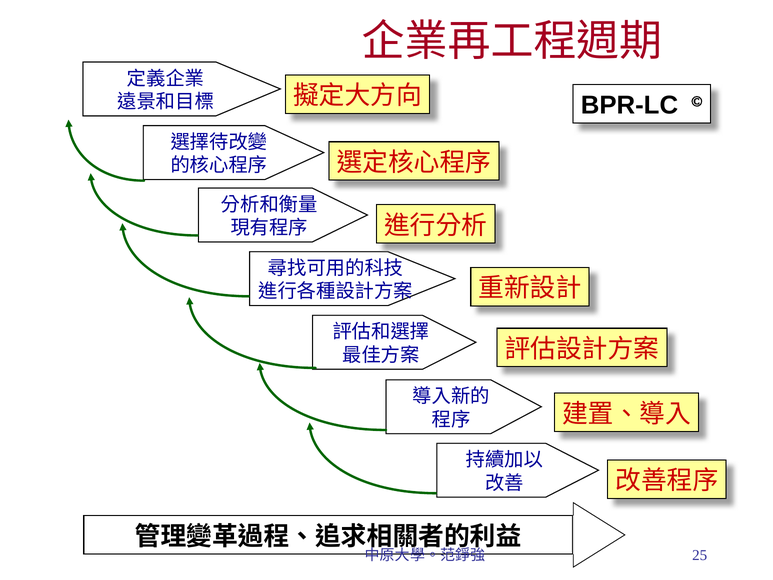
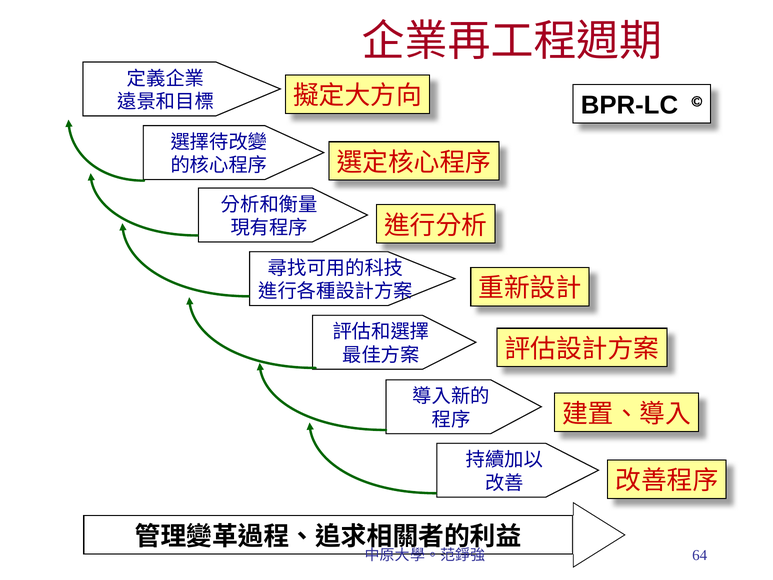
25: 25 -> 64
